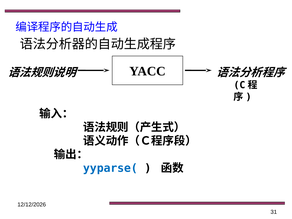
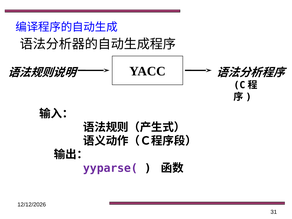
yyparse( colour: blue -> purple
